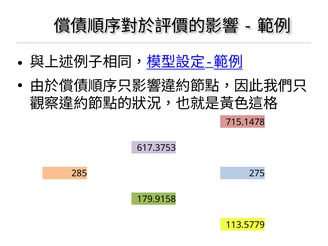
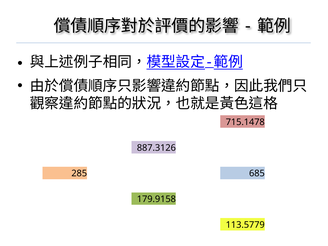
617.3753: 617.3753 -> 887.3126
275: 275 -> 685
